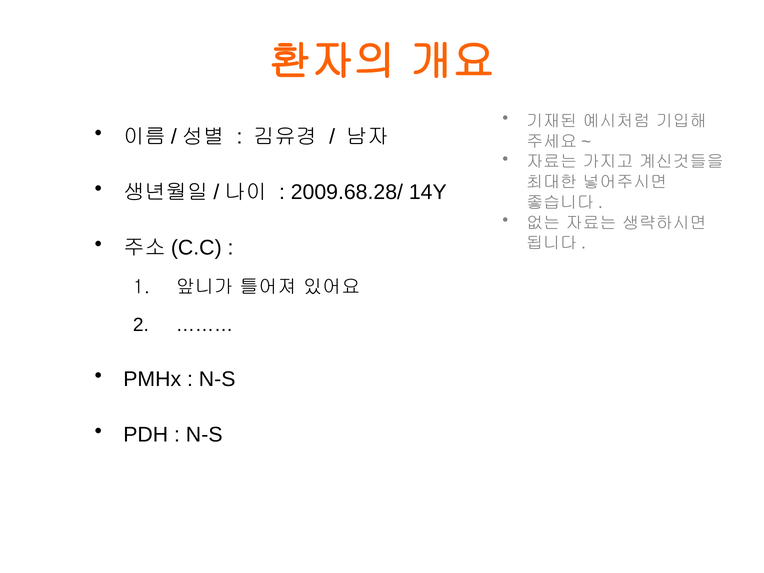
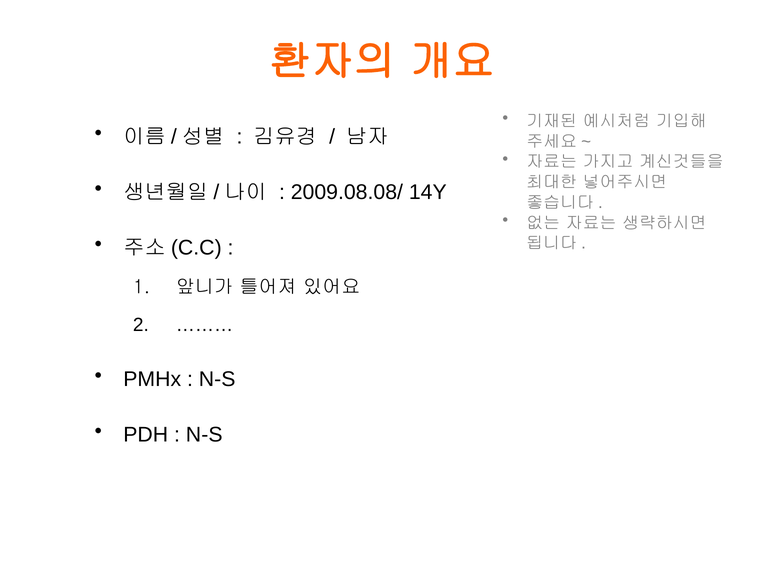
2009.68.28/: 2009.68.28/ -> 2009.08.08/
